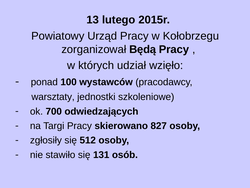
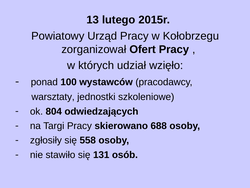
Będą: Będą -> Ofert
700: 700 -> 804
827: 827 -> 688
512: 512 -> 558
